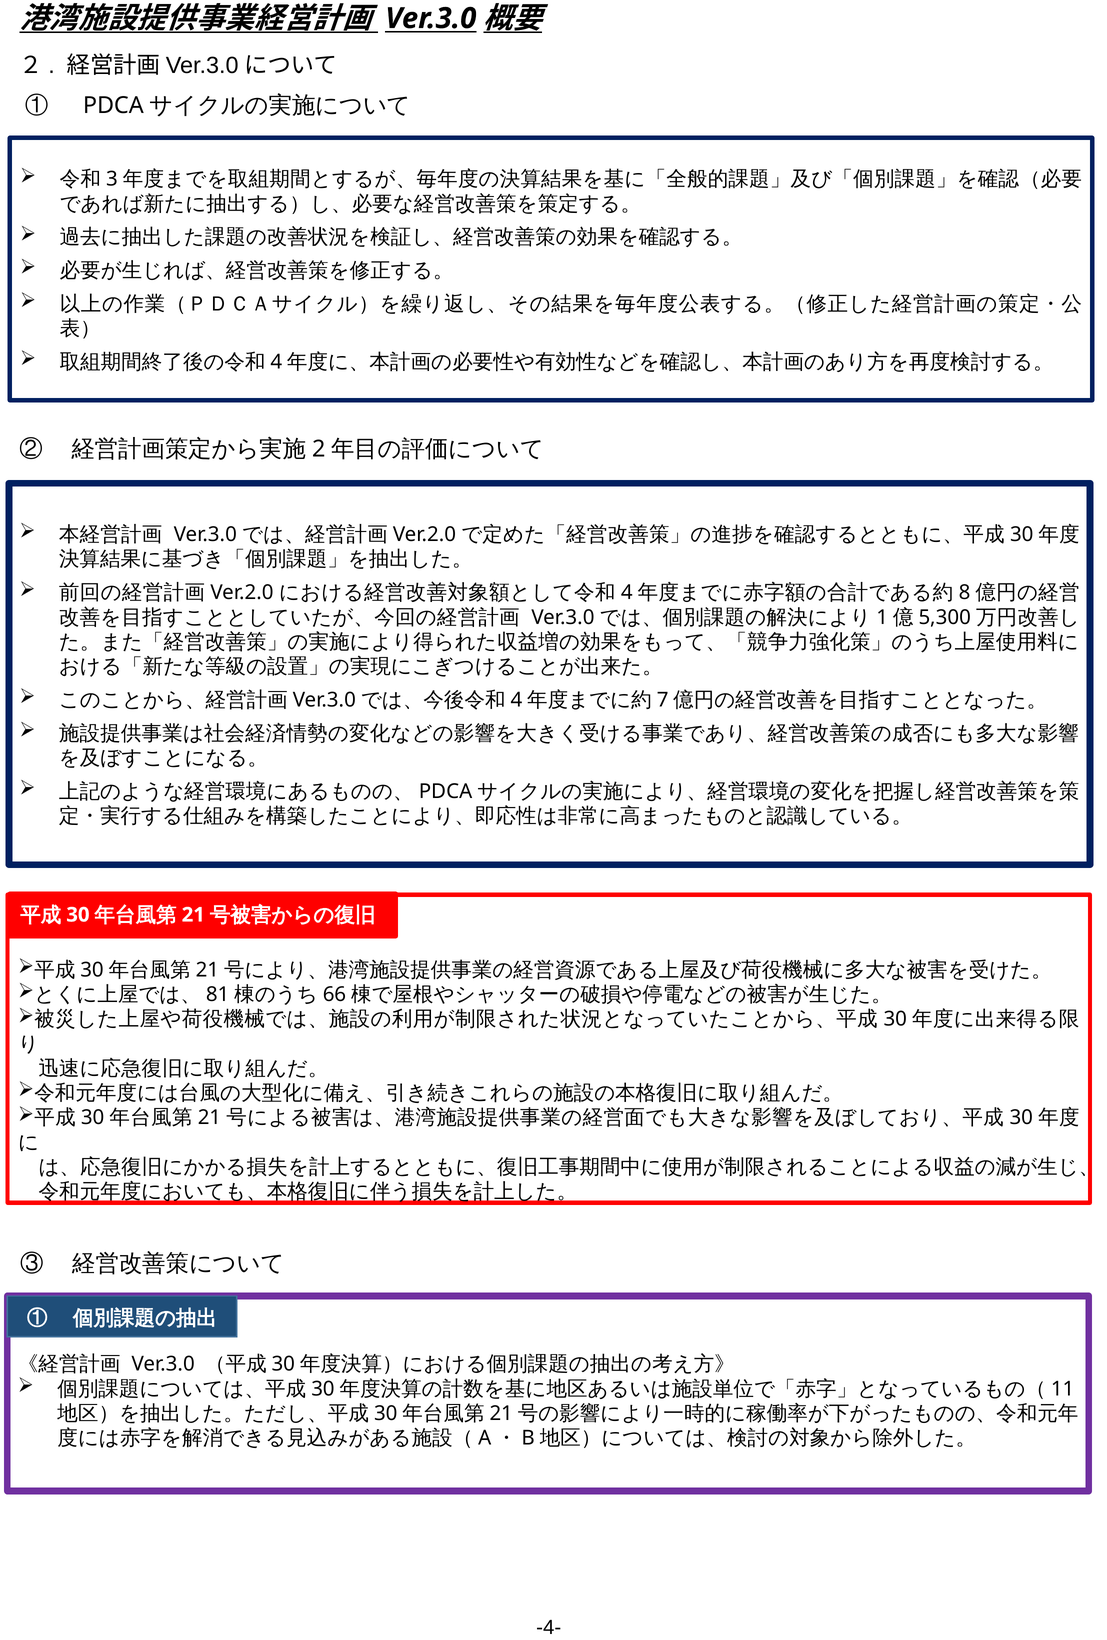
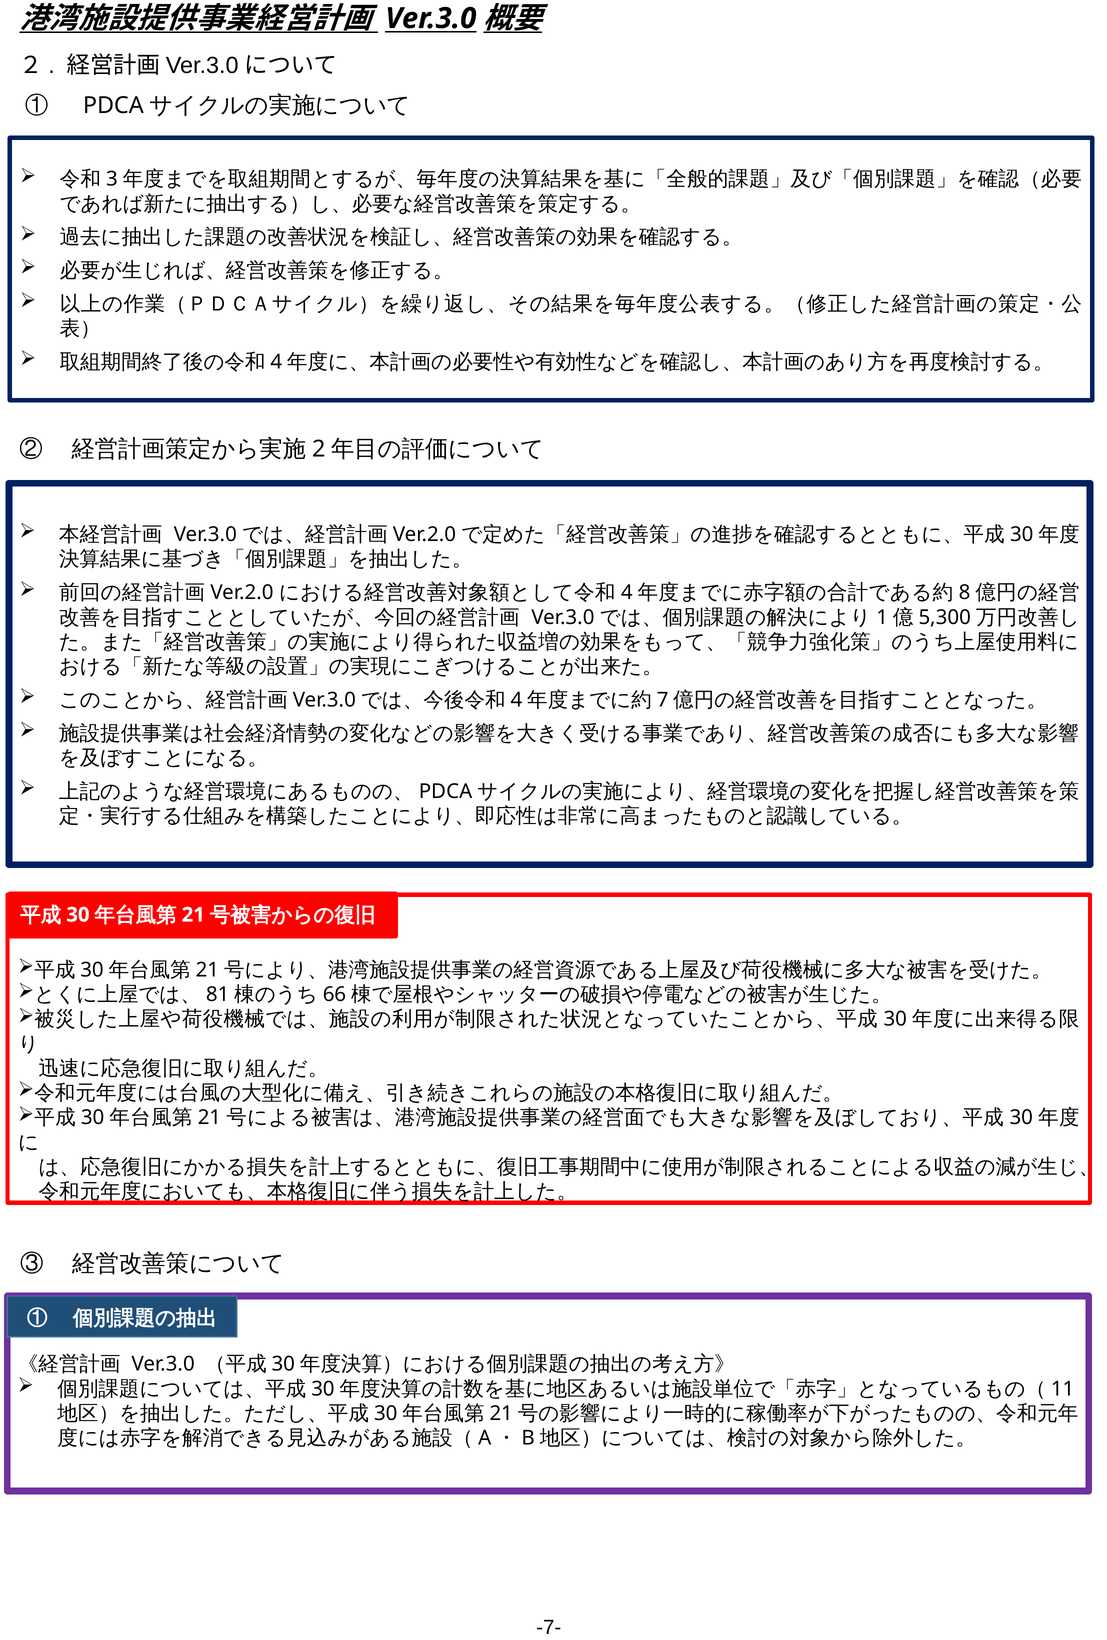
-4-: -4- -> -7-
